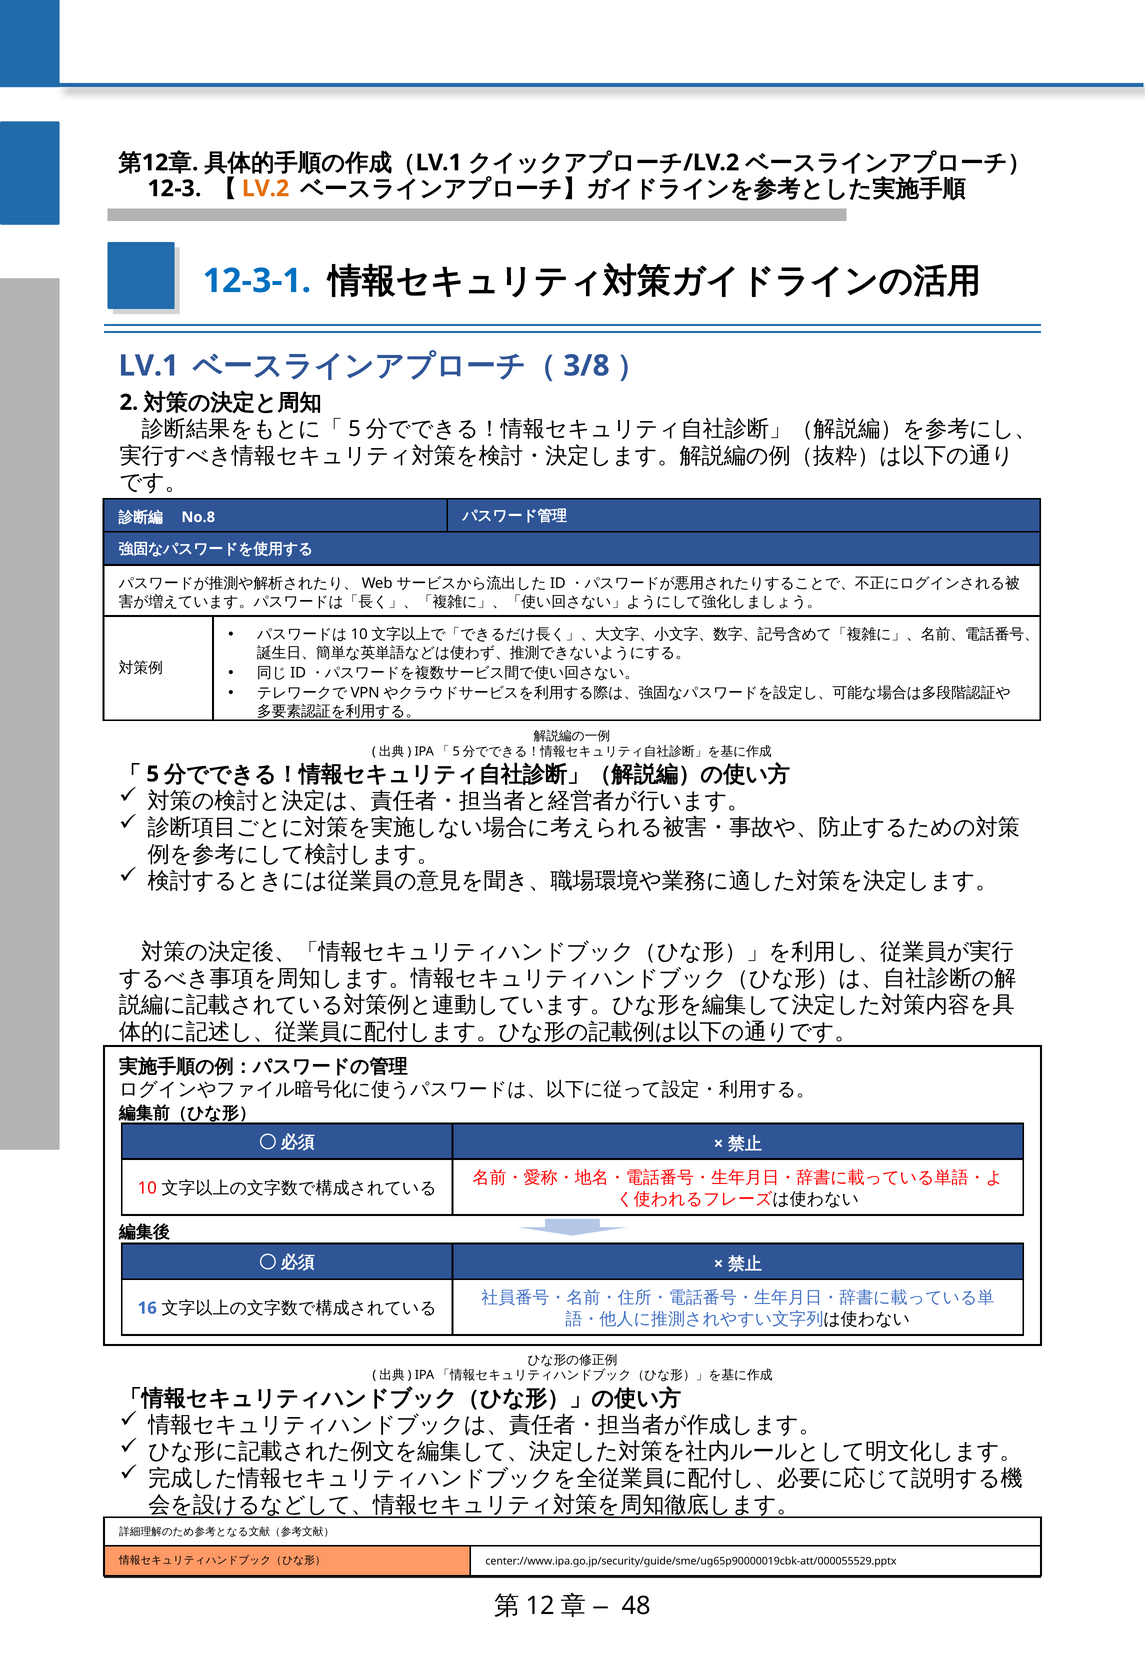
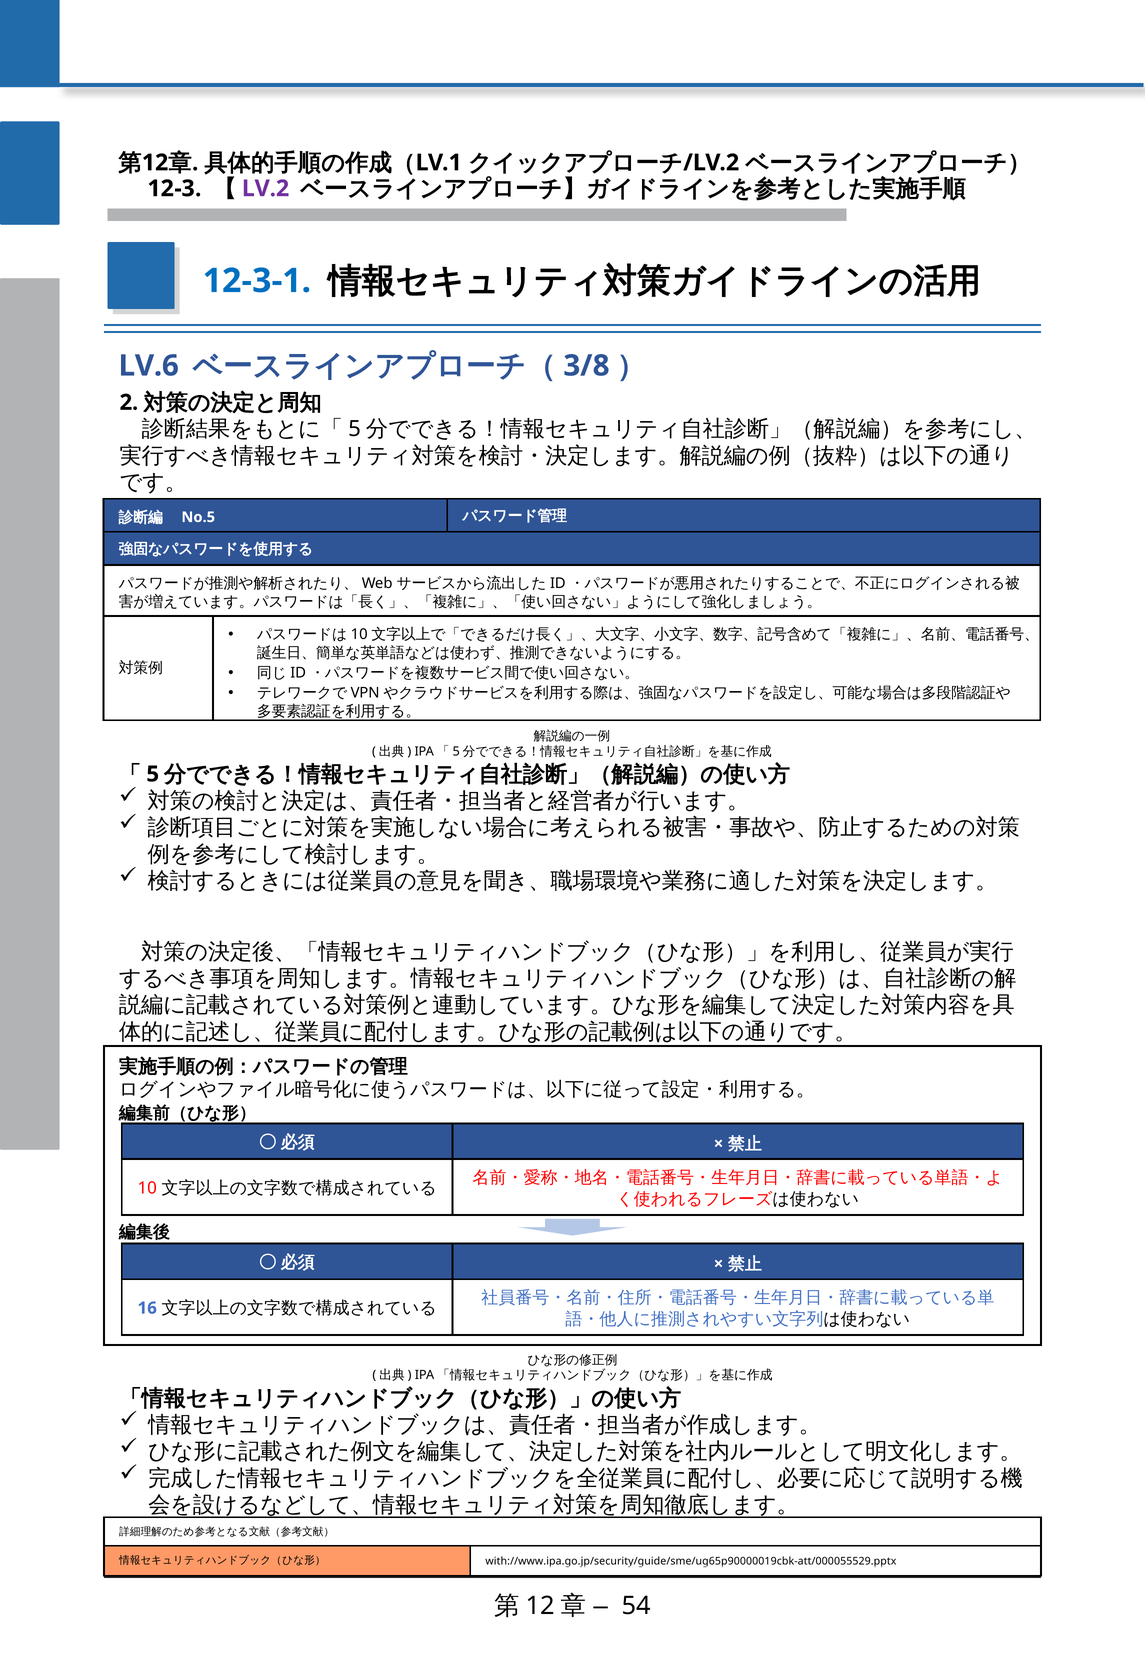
LV.2 colour: orange -> purple
LV.1 at (149, 366): LV.1 -> LV.6
No.8: No.8 -> No.5
center://www.ipa.go.jp/security/guide/sme/ug65p90000019cbk-att/000055529.pptx: center://www.ipa.go.jp/security/guide/sme/ug65p90000019cbk-att/000055529.pptx -> with://www.ipa.go.jp/security/guide/sme/ug65p90000019cbk-att/000055529.pptx
48: 48 -> 54
